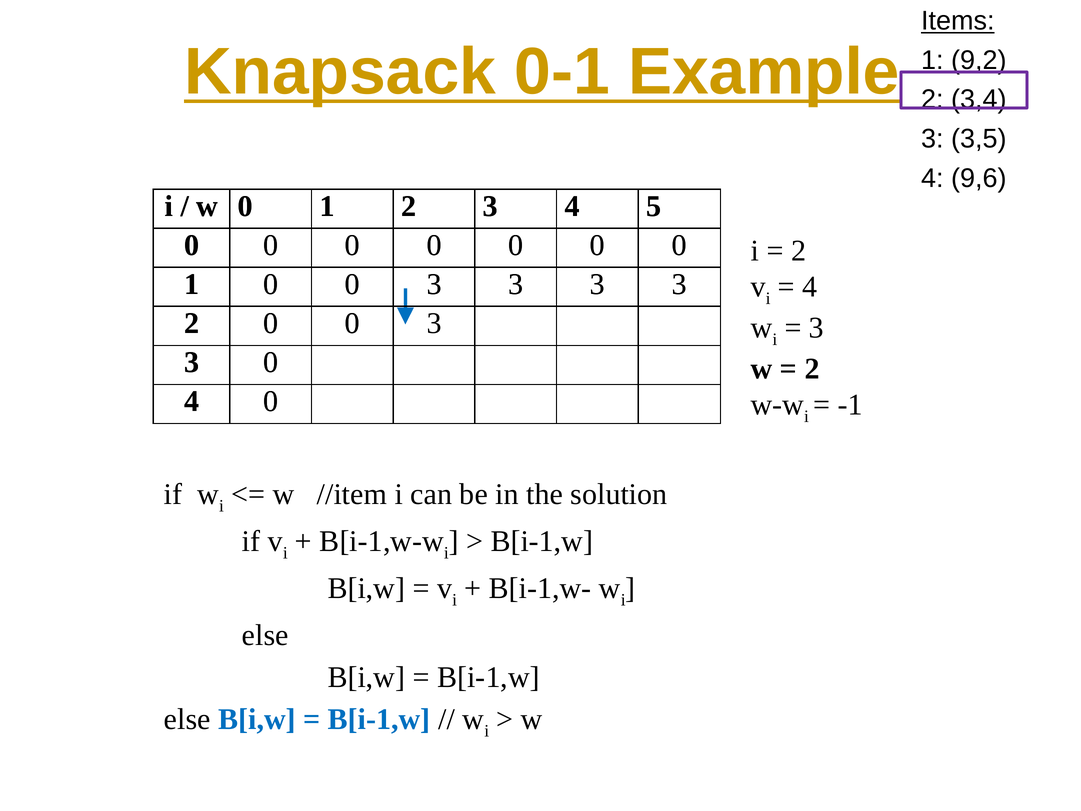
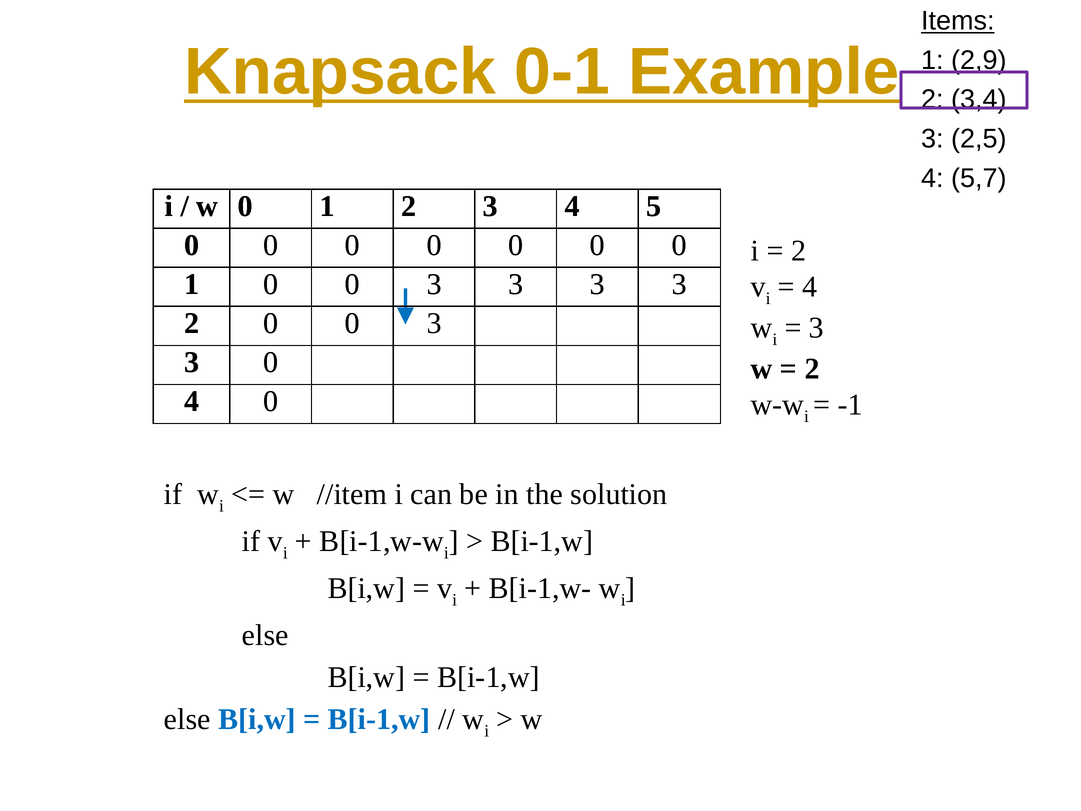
9,2: 9,2 -> 2,9
3,5: 3,5 -> 2,5
9,6: 9,6 -> 5,7
